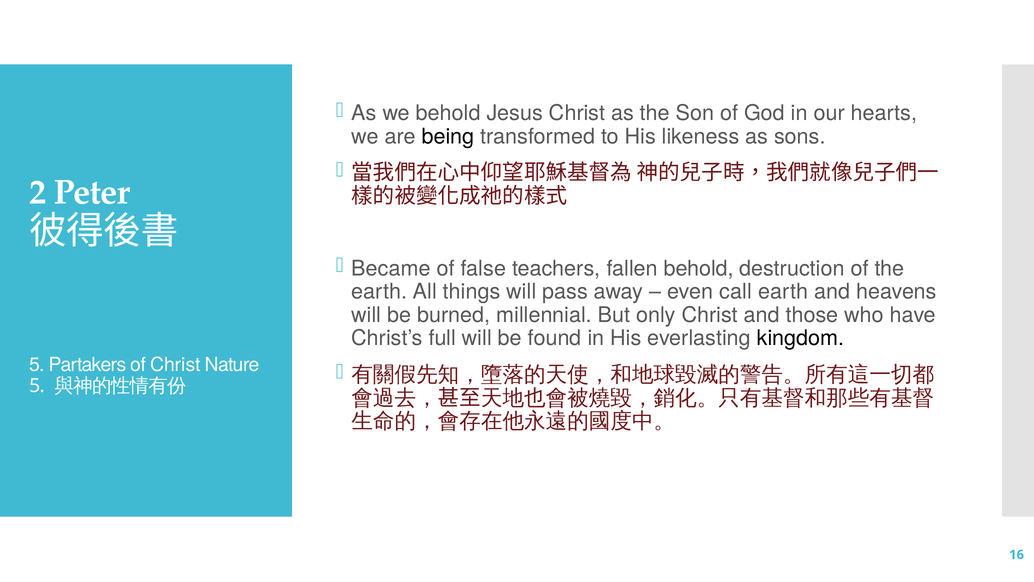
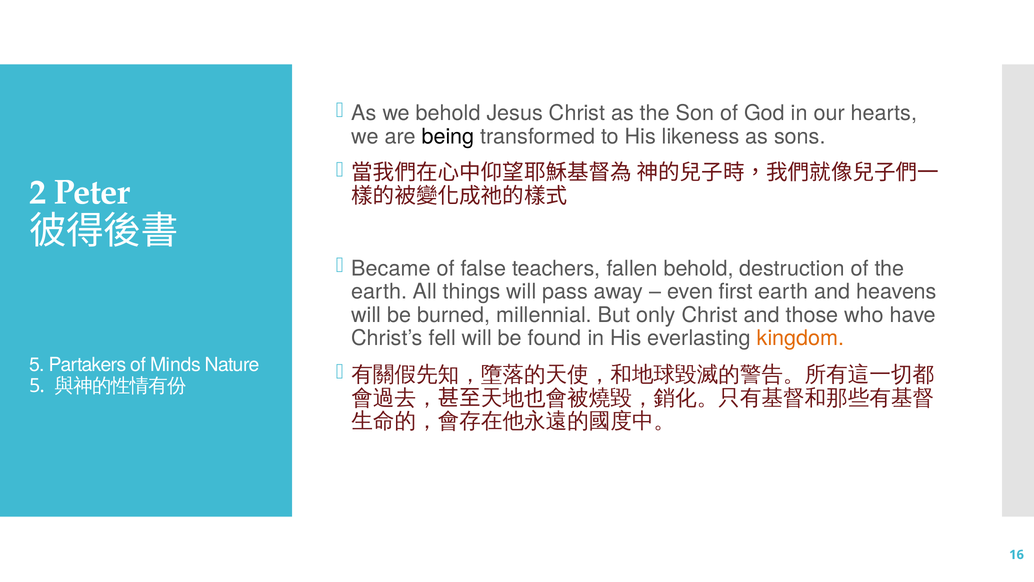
call: call -> first
full: full -> fell
kingdom colour: black -> orange
of Christ: Christ -> Minds
